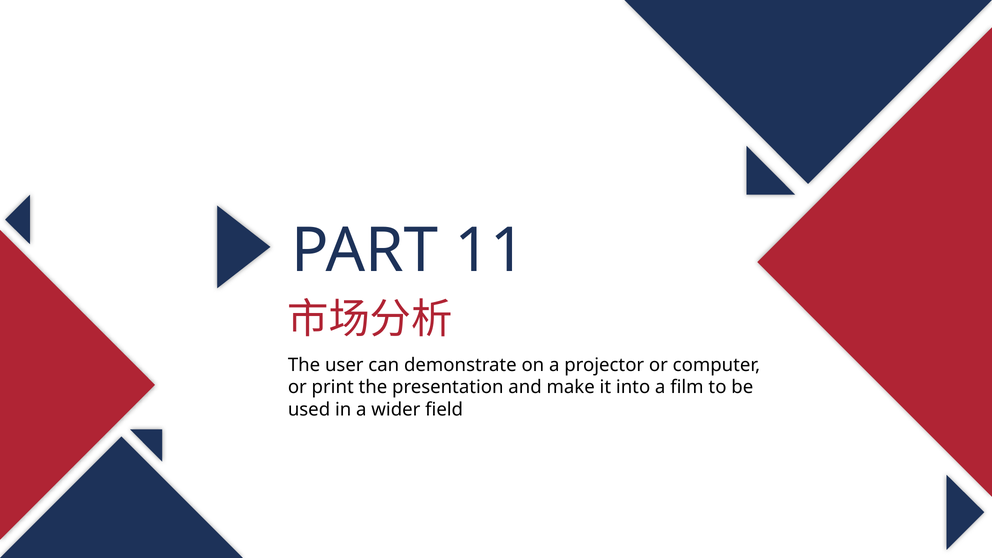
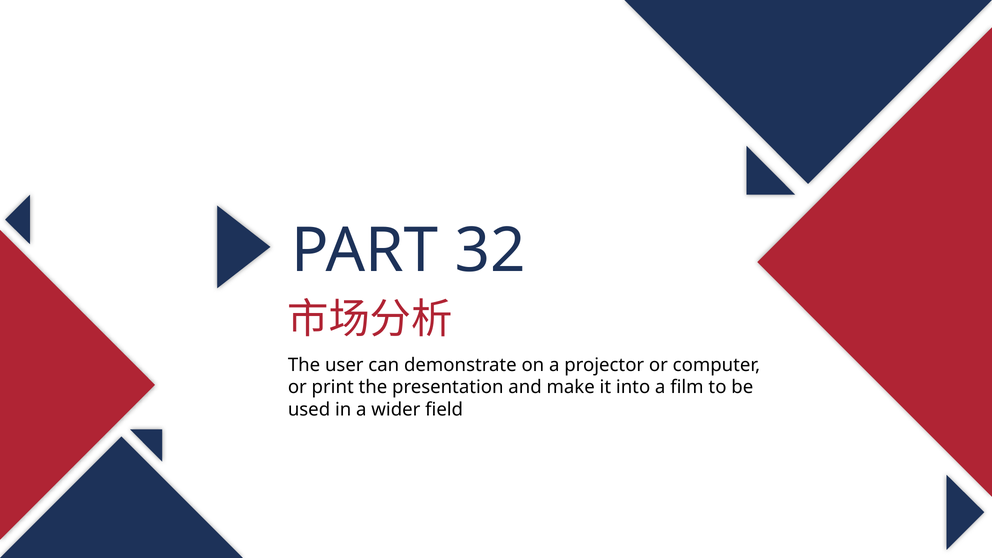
11: 11 -> 32
